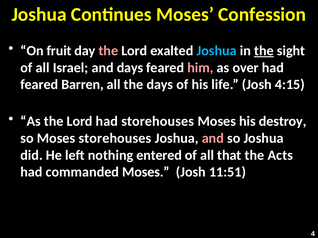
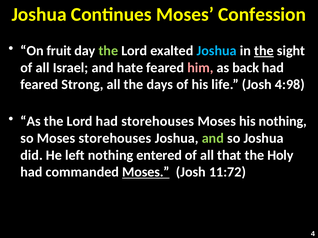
the at (108, 51) colour: pink -> light green
and days: days -> hate
over: over -> back
Barren: Barren -> Strong
4:15: 4:15 -> 4:98
his destroy: destroy -> nothing
and at (213, 138) colour: pink -> light green
Acts: Acts -> Holy
Moses at (146, 172) underline: none -> present
11:51: 11:51 -> 11:72
